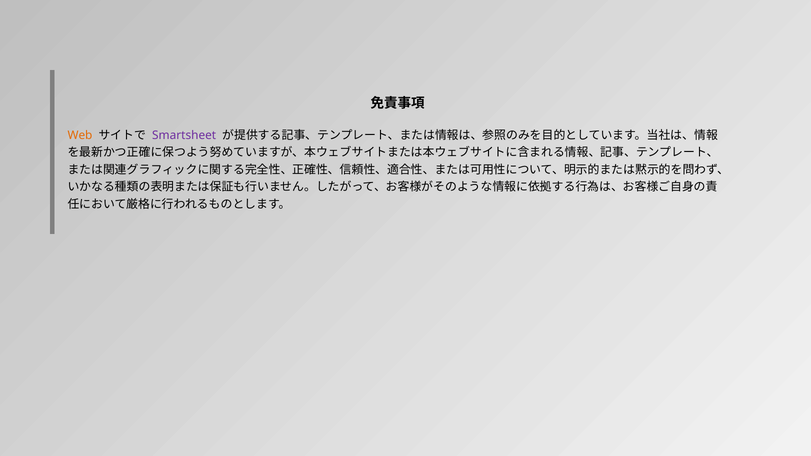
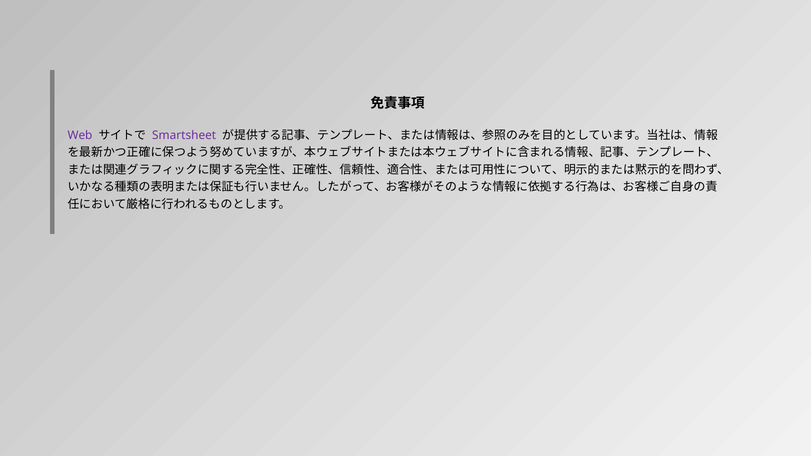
Web colour: orange -> purple
